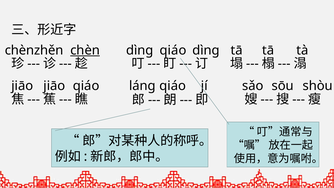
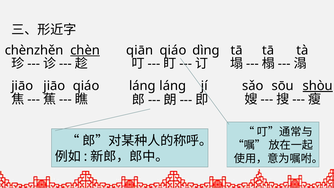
dìng at (140, 50): dìng -> qiān
jiāo qiáo: qiáo -> láng
shòu underline: none -> present
